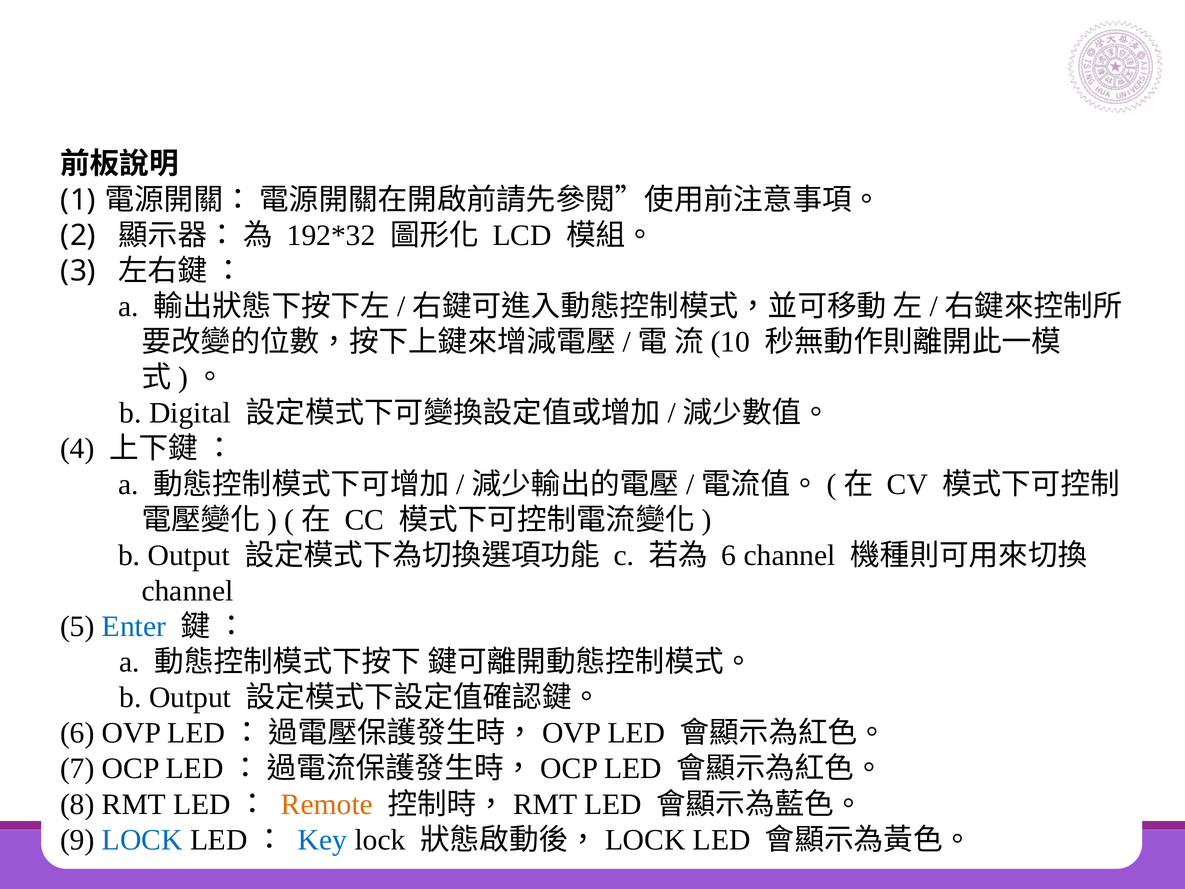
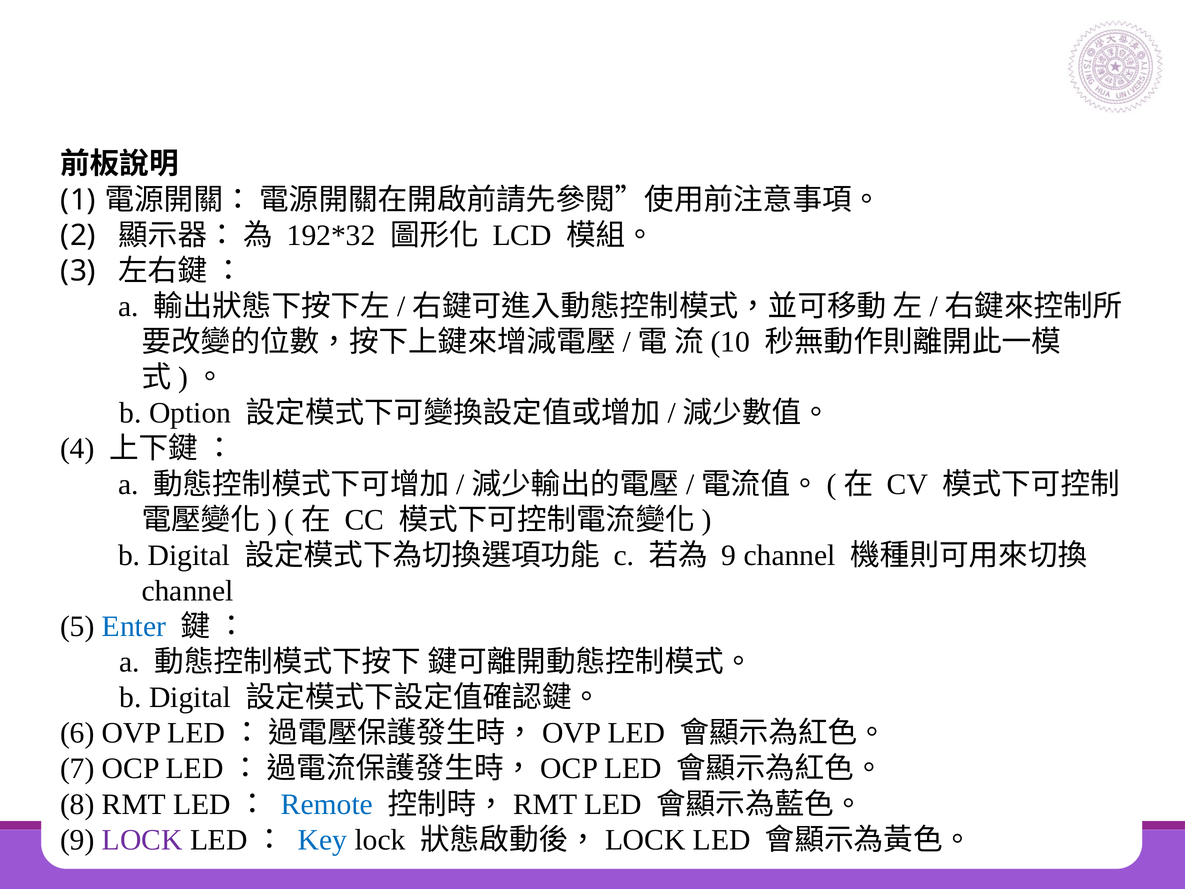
Digital: Digital -> Option
Output at (189, 555): Output -> Digital
6 at (729, 555): 6 -> 9
Output at (190, 697): Output -> Digital
Remote colour: orange -> blue
LOCK at (142, 840) colour: blue -> purple
